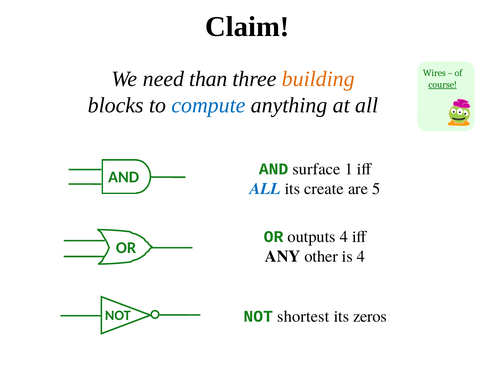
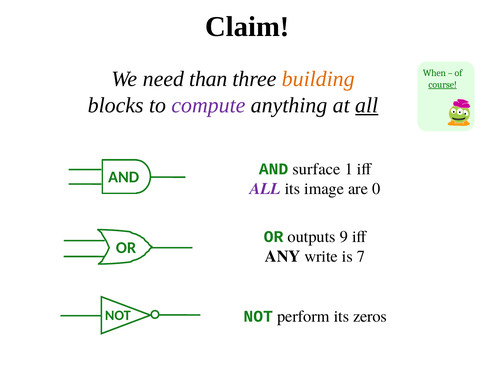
Wires: Wires -> When
compute colour: blue -> purple
all at (367, 105) underline: none -> present
ALL at (265, 188) colour: blue -> purple
create: create -> image
5: 5 -> 0
outputs 4: 4 -> 9
other: other -> write
is 4: 4 -> 7
shortest: shortest -> perform
